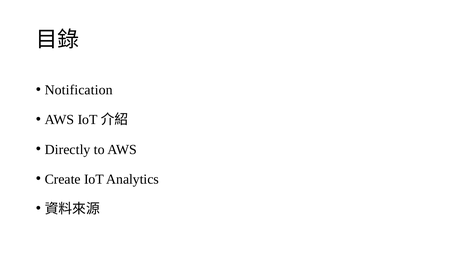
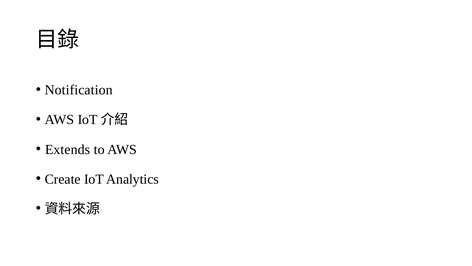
Directly: Directly -> Extends
